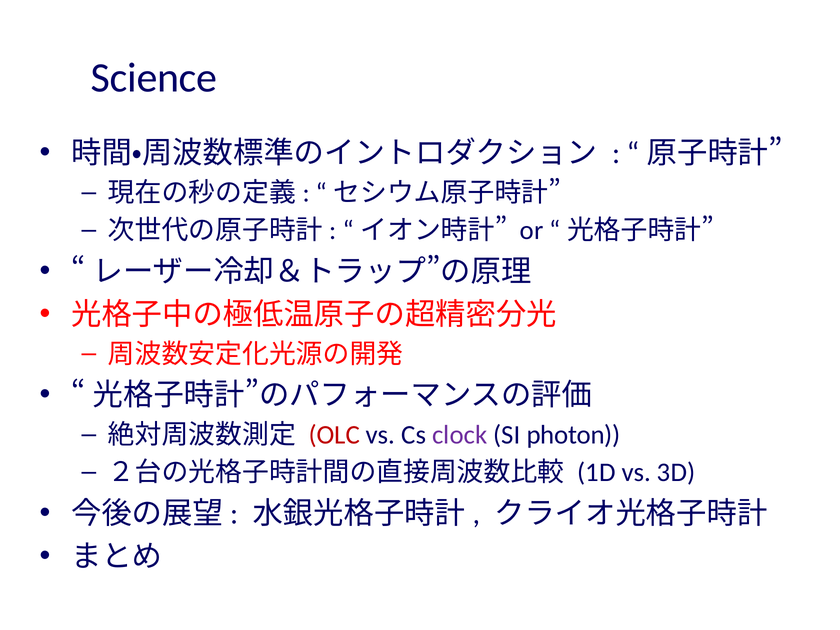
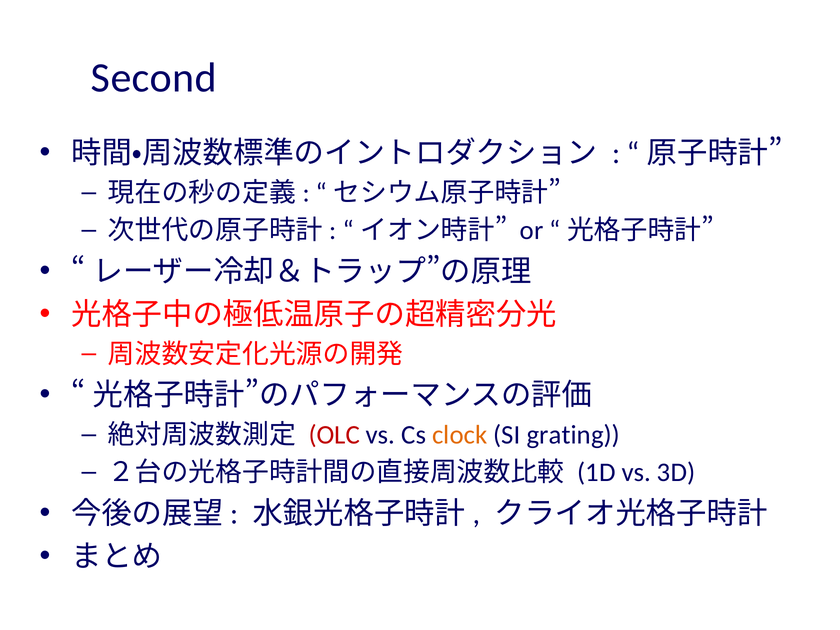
Science: Science -> Second
clock colour: purple -> orange
photon: photon -> grating
